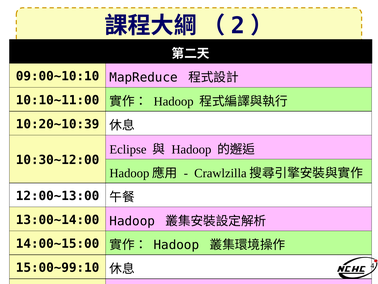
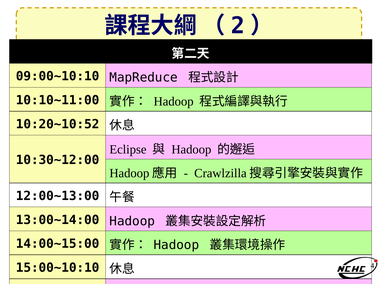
10:20~10:39: 10:20~10:39 -> 10:20~10:52
15:00~99:10: 15:00~99:10 -> 15:00~10:10
